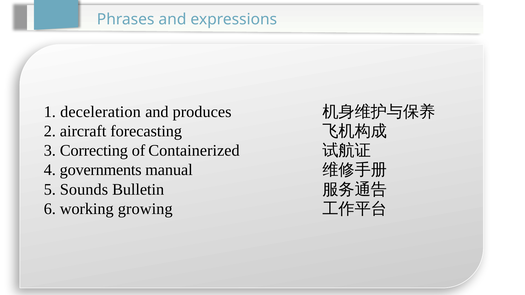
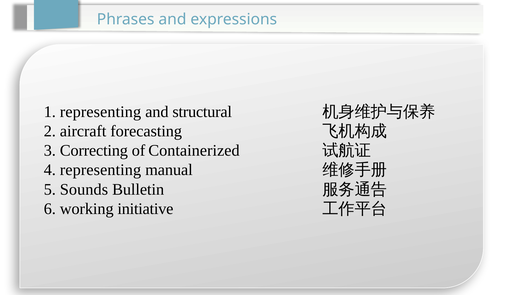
1 deceleration: deceleration -> representing
produces: produces -> structural
4 governments: governments -> representing
growing: growing -> initiative
